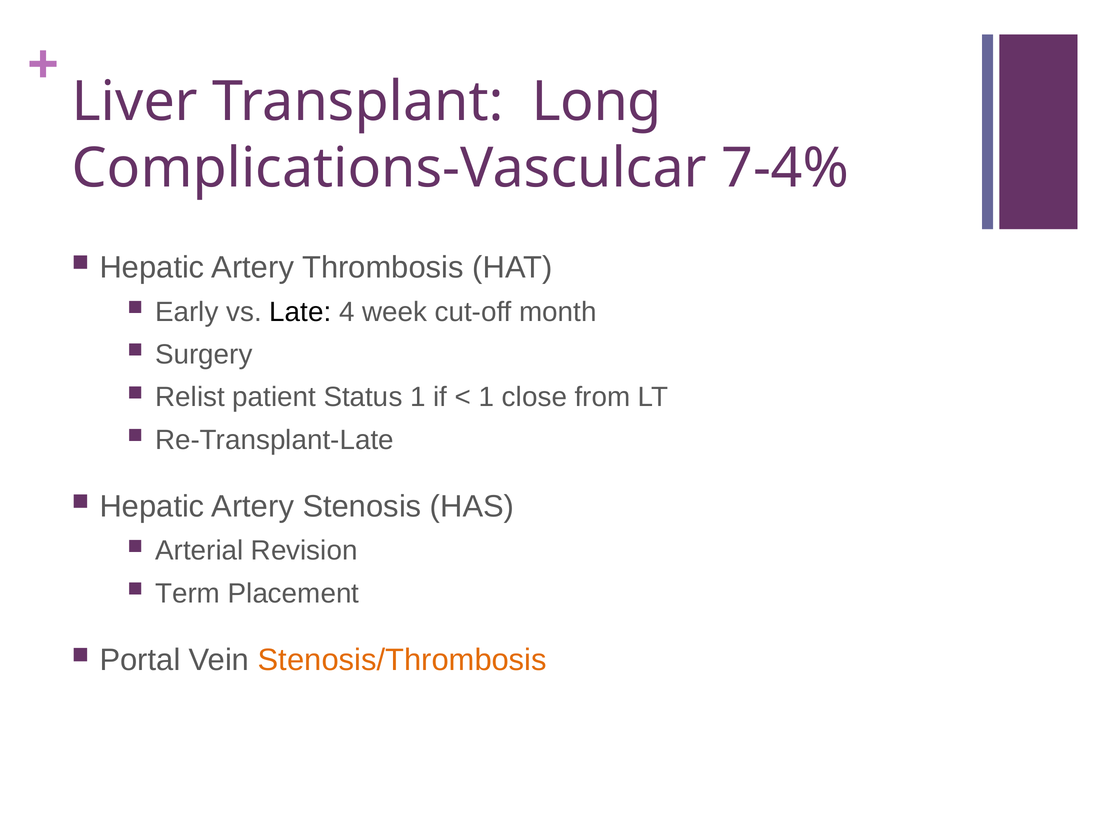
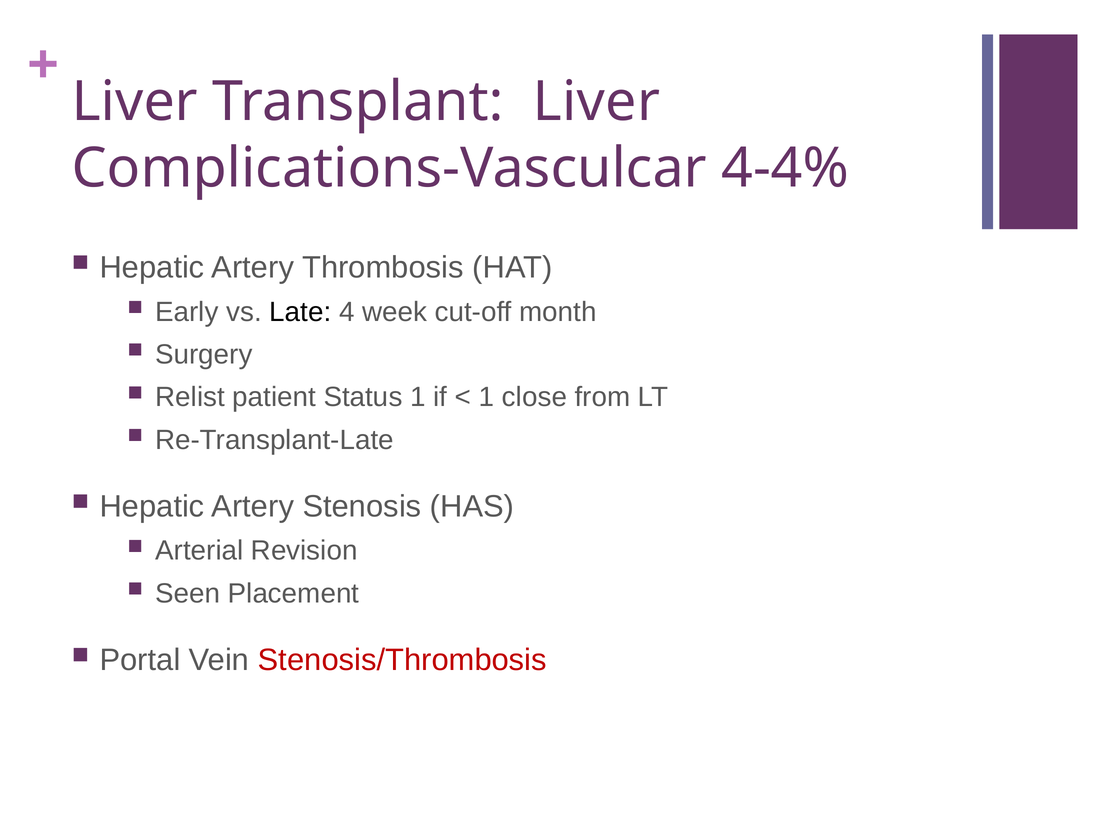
Transplant Long: Long -> Liver
7-4%: 7-4% -> 4-4%
Term: Term -> Seen
Stenosis/Thrombosis colour: orange -> red
